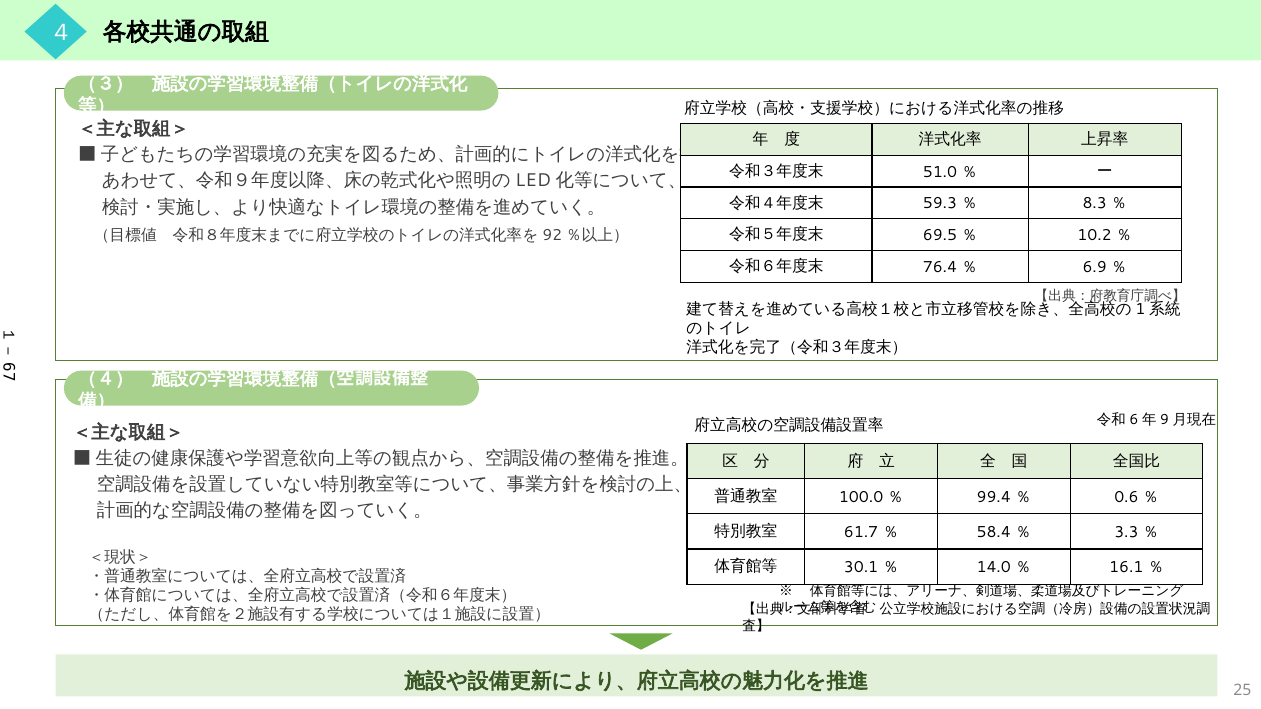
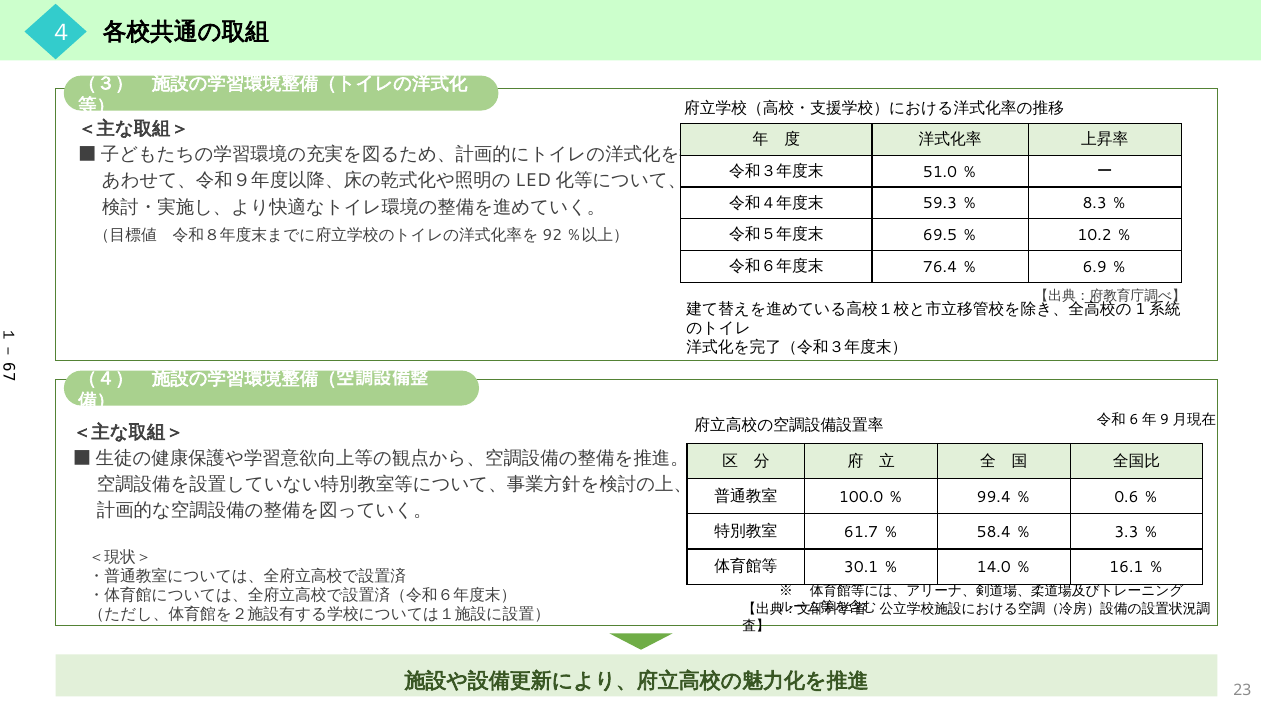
25: 25 -> 23
